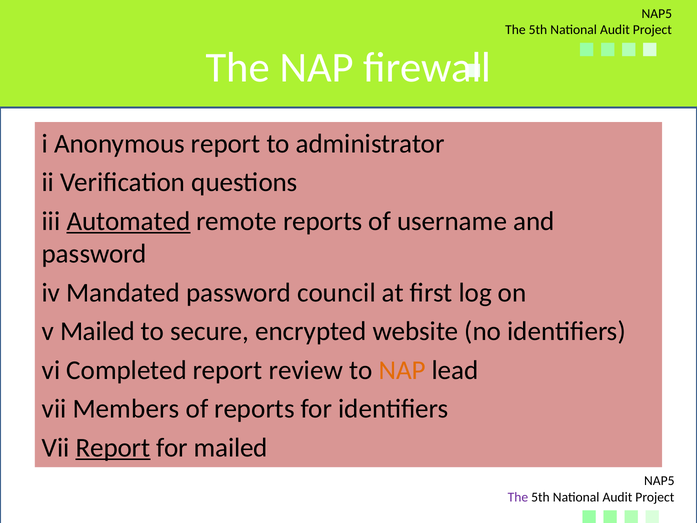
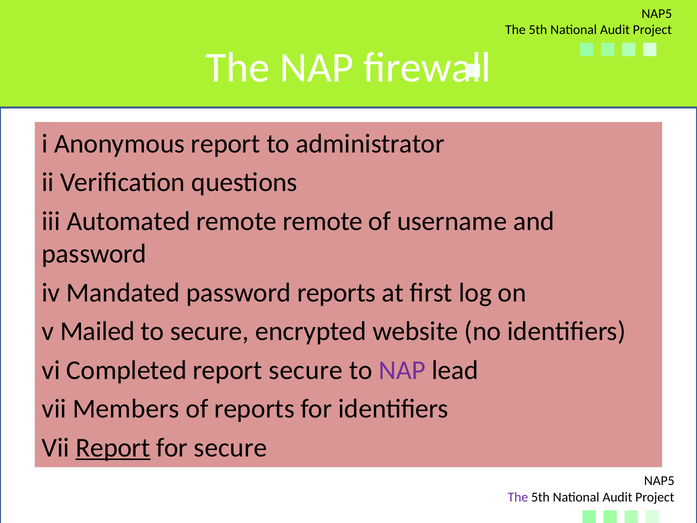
Automated underline: present -> none
remote reports: reports -> remote
password council: council -> reports
report review: review -> secure
NAP at (402, 370) colour: orange -> purple
for mailed: mailed -> secure
